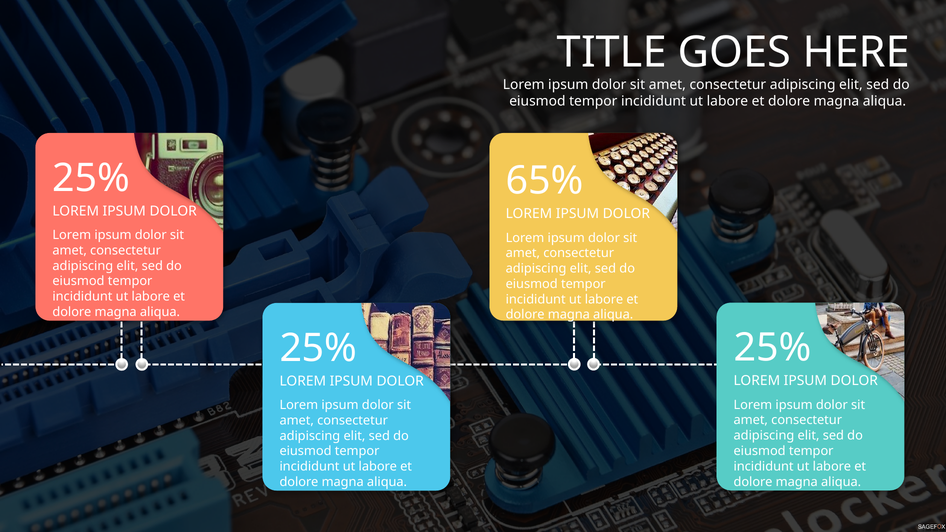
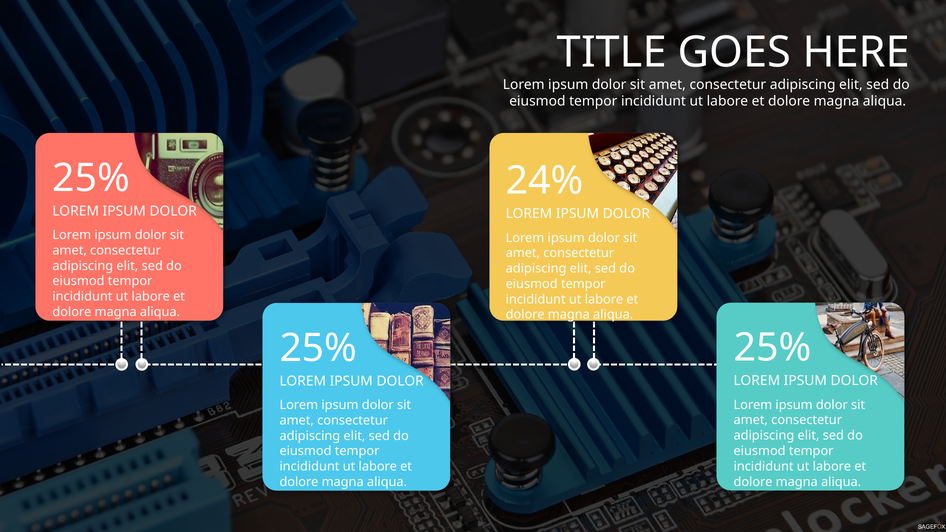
65%: 65% -> 24%
